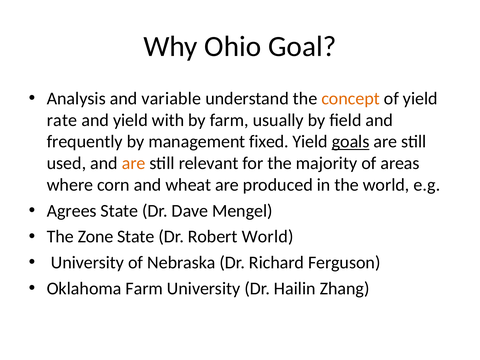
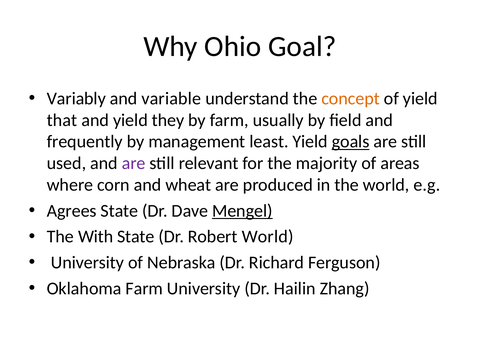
Analysis: Analysis -> Variably
rate: rate -> that
with: with -> they
fixed: fixed -> least
are at (134, 163) colour: orange -> purple
Mengel underline: none -> present
Zone: Zone -> With
